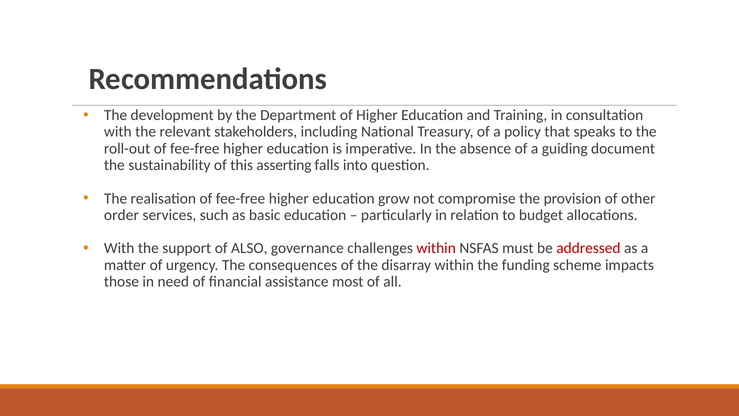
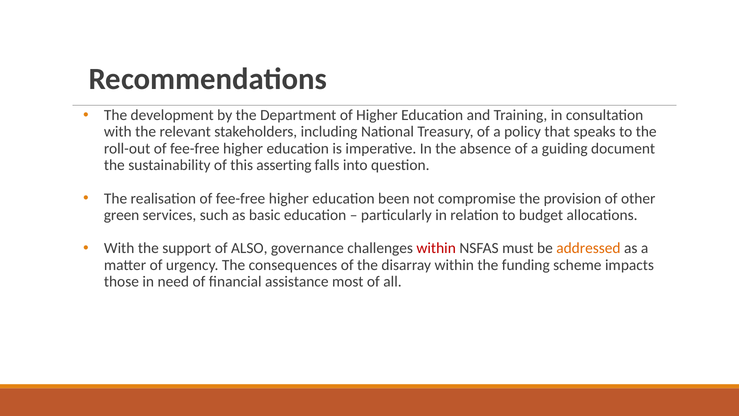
grow: grow -> been
order: order -> green
addressed colour: red -> orange
